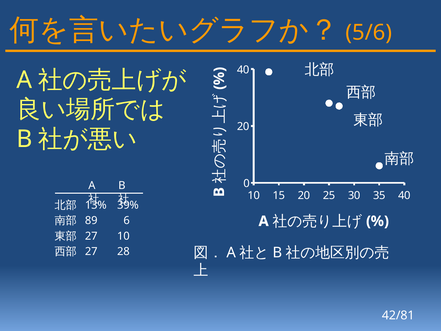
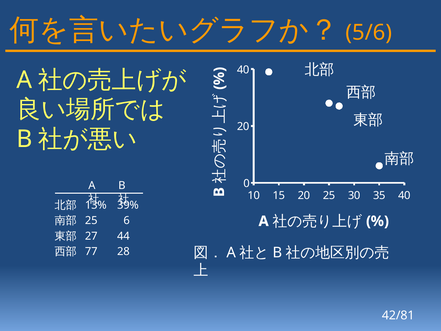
89 at (91, 220): 89 -> 25
27 10: 10 -> 44
27 at (91, 251): 27 -> 77
